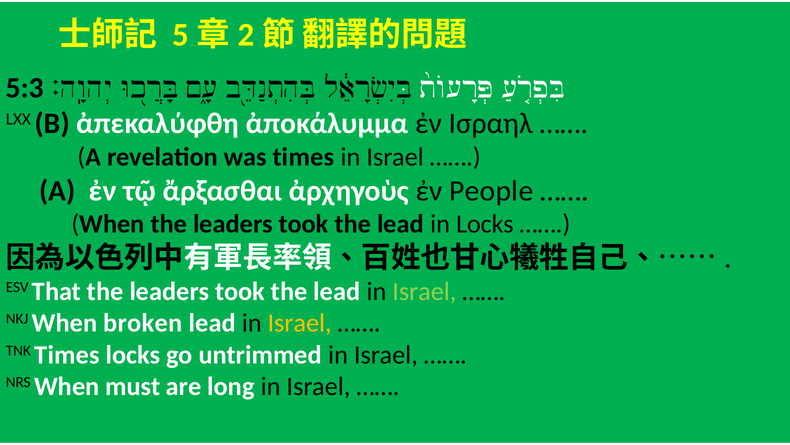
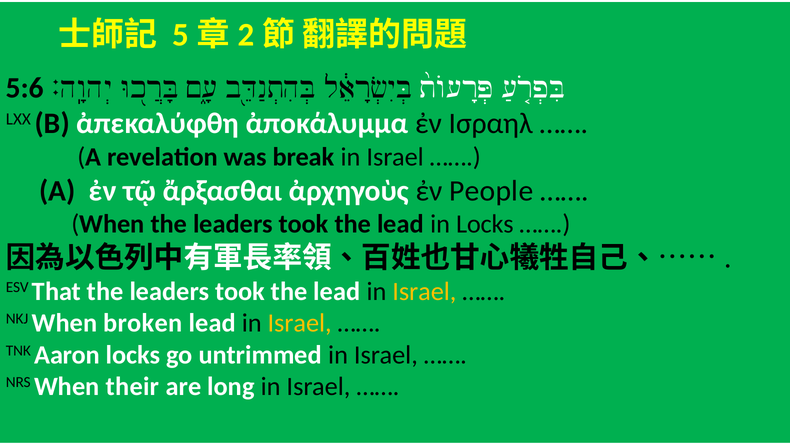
5:3: 5:3 -> 5:6
was times: times -> break
Israel at (424, 291) colour: light green -> yellow
TNK Times: Times -> Aaron
must: must -> their
